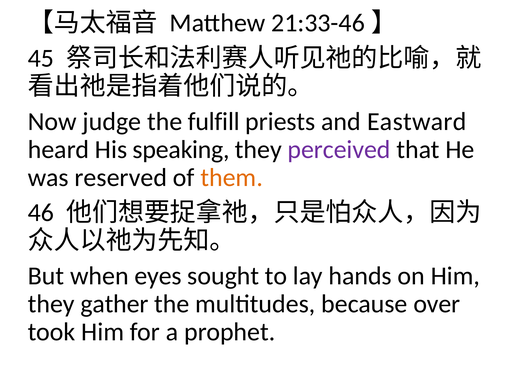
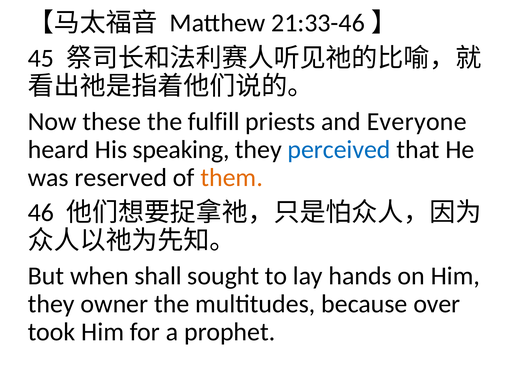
judge: judge -> these
Eastward: Eastward -> Everyone
perceived colour: purple -> blue
eyes: eyes -> shall
gather: gather -> owner
